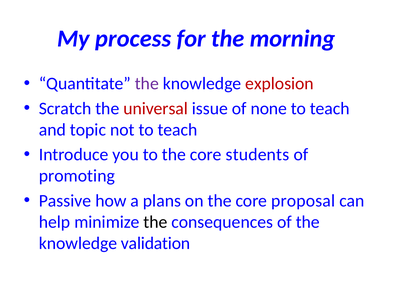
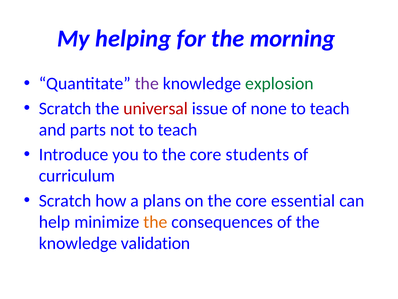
process: process -> helping
explosion colour: red -> green
topic: topic -> parts
promoting: promoting -> curriculum
Passive at (65, 200): Passive -> Scratch
proposal: proposal -> essential
the at (155, 222) colour: black -> orange
